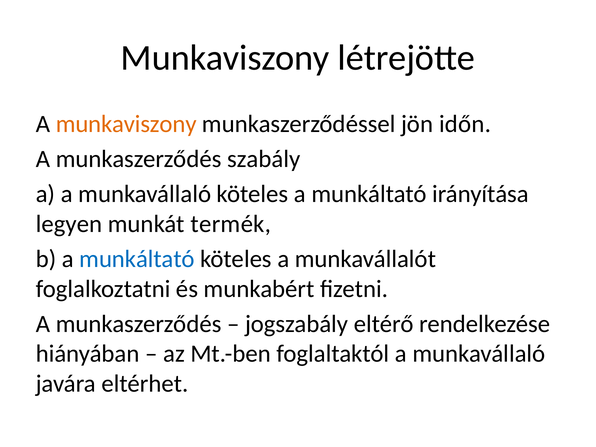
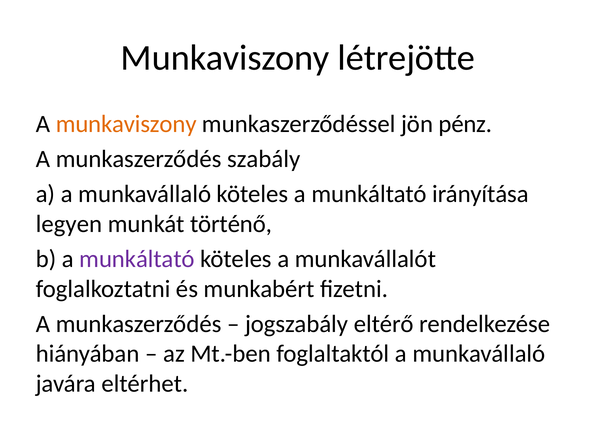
időn: időn -> pénz
termék: termék -> történő
munkáltató at (137, 259) colour: blue -> purple
